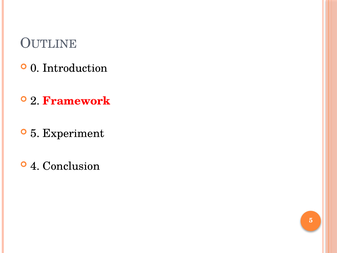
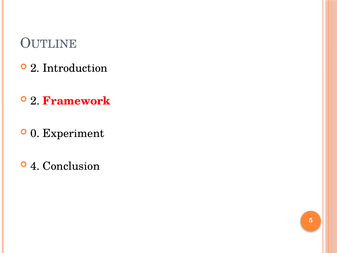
0 at (35, 68): 0 -> 2
5 at (35, 133): 5 -> 0
